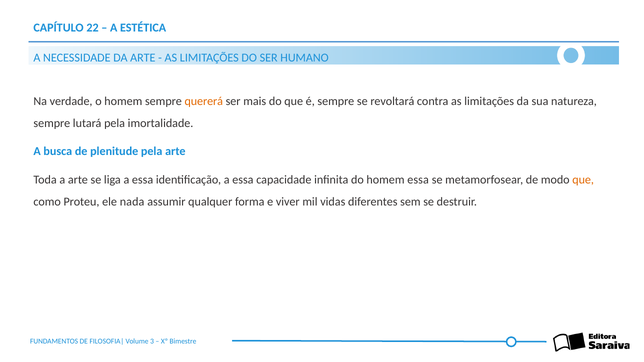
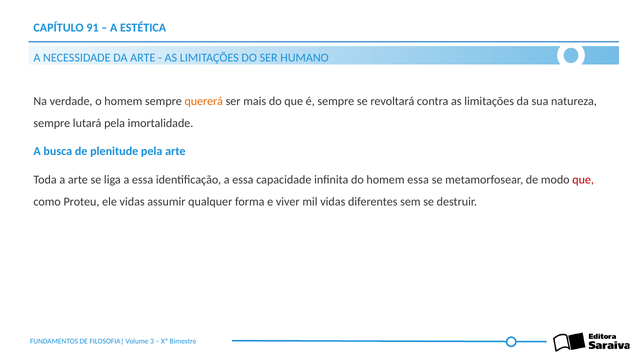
22: 22 -> 91
que at (583, 180) colour: orange -> red
ele nada: nada -> vidas
